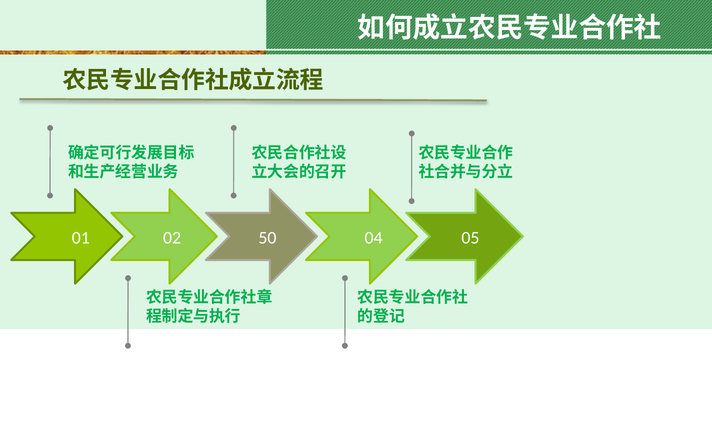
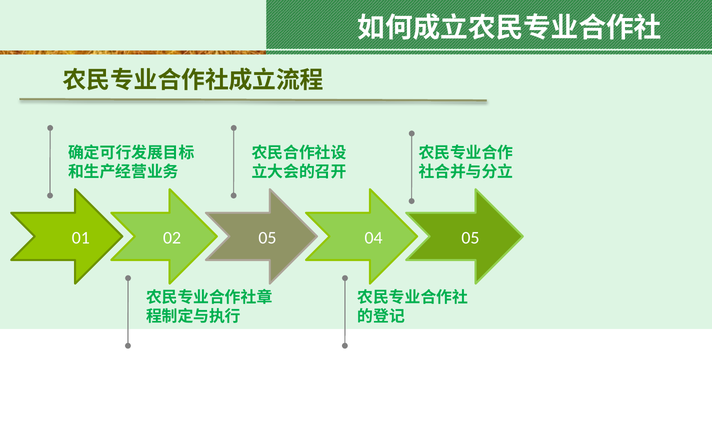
01 50: 50 -> 05
